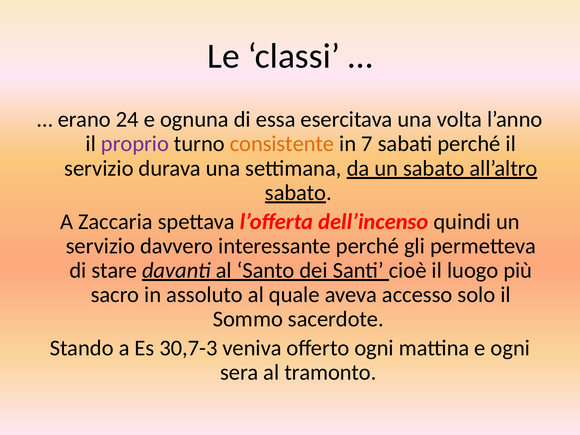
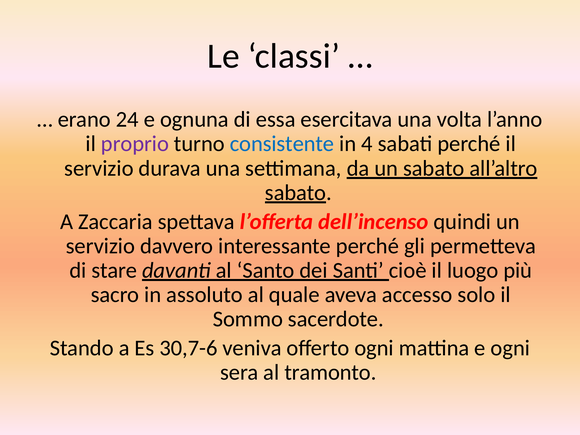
consistente colour: orange -> blue
7: 7 -> 4
30,7-3: 30,7-3 -> 30,7-6
